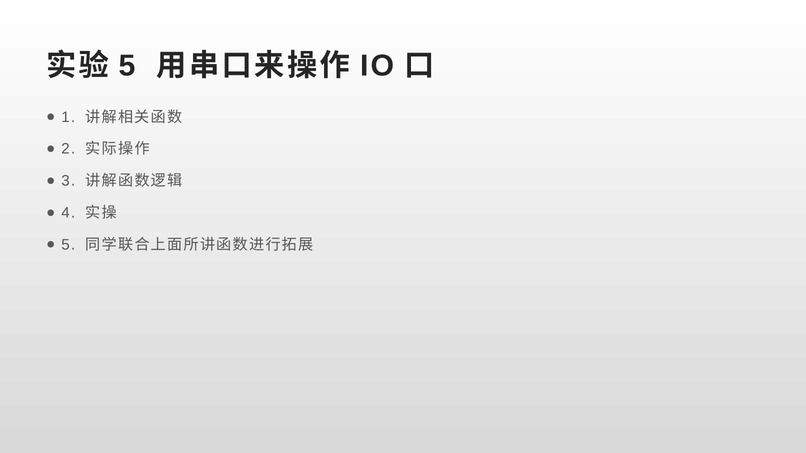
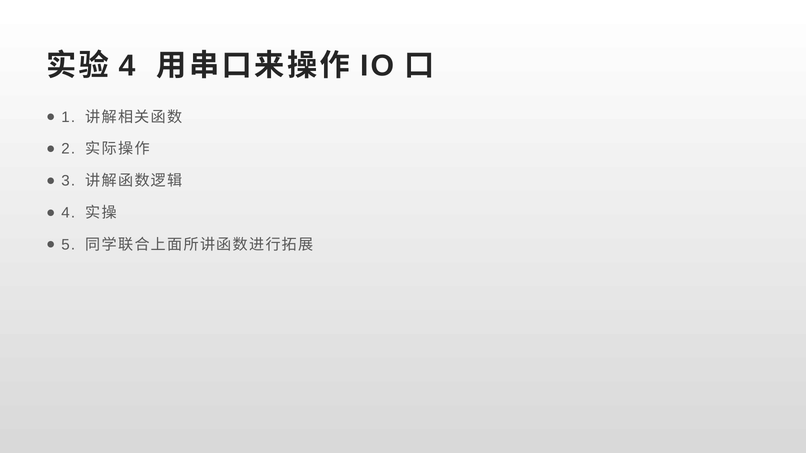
5 at (127, 66): 5 -> 4
